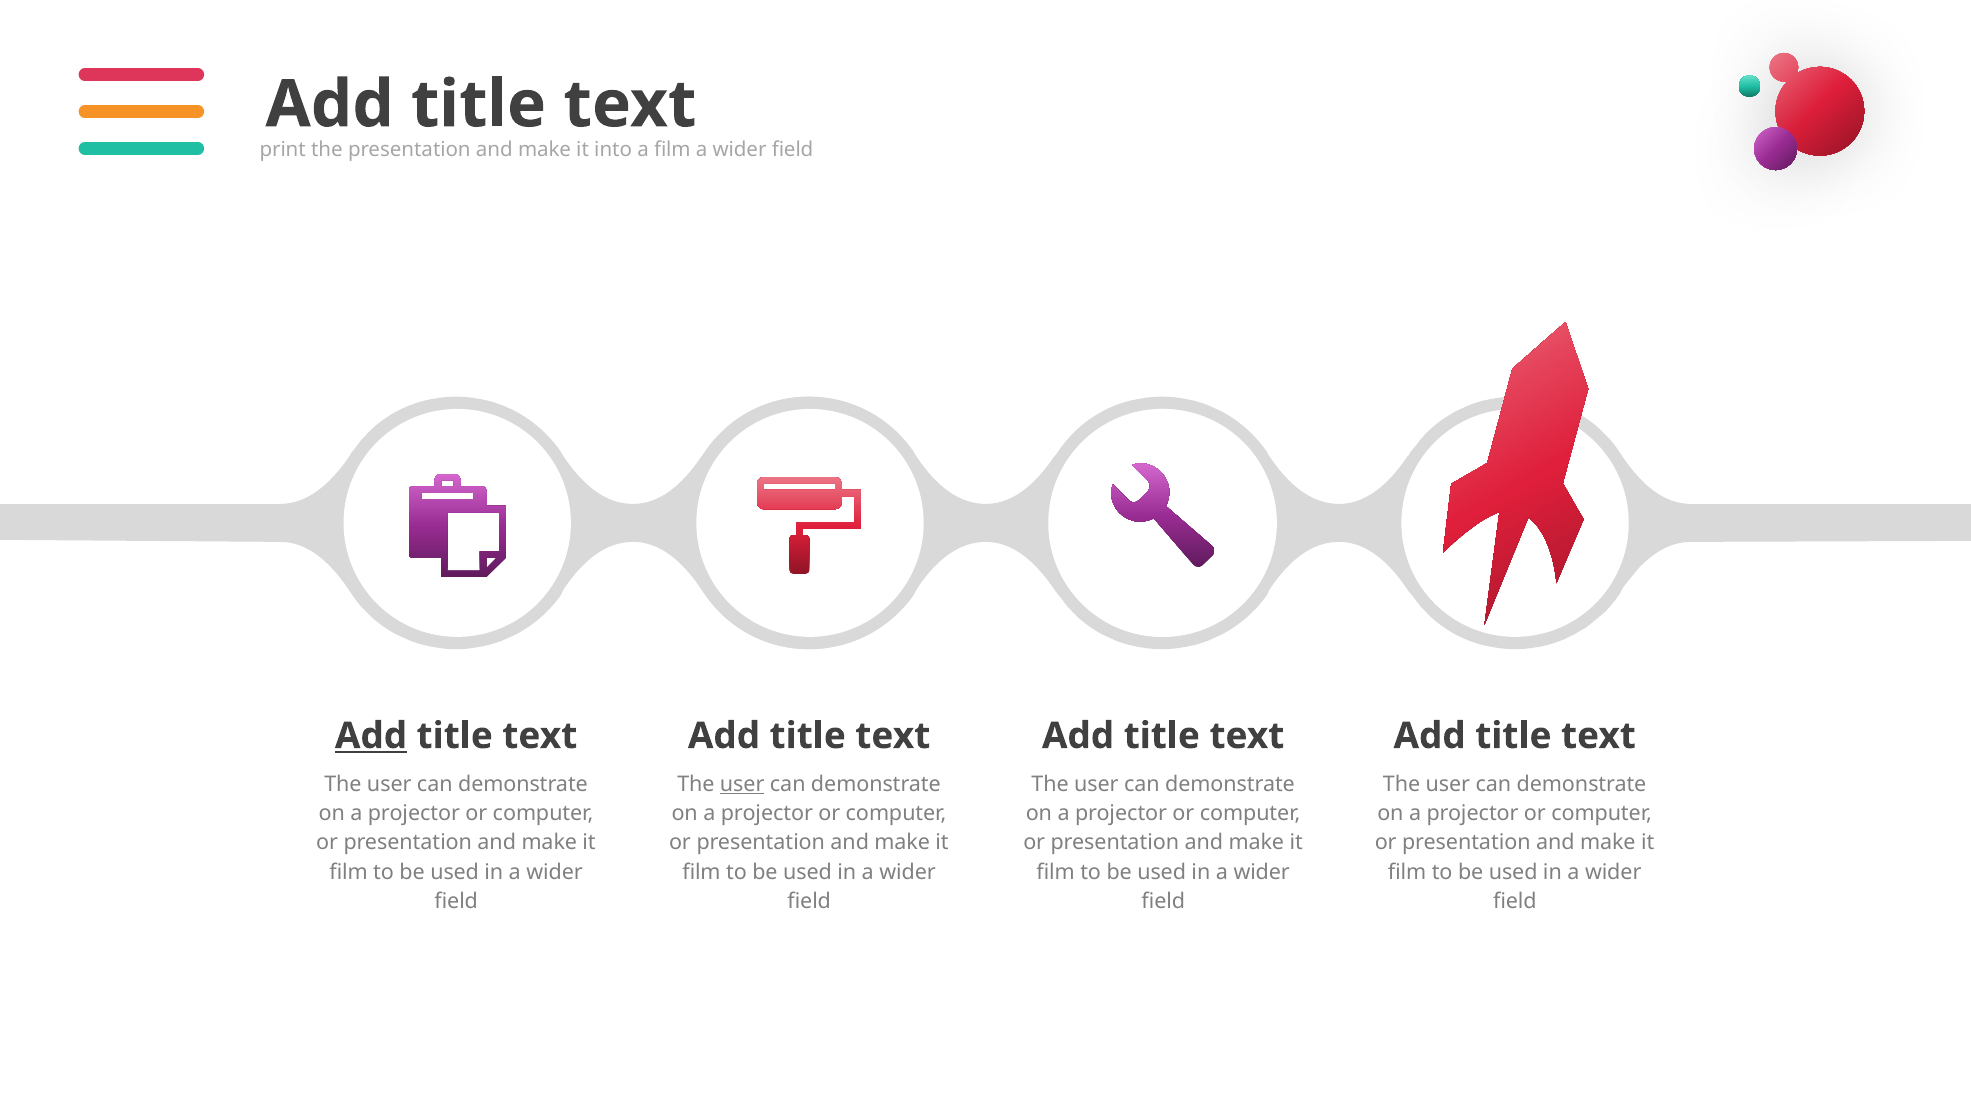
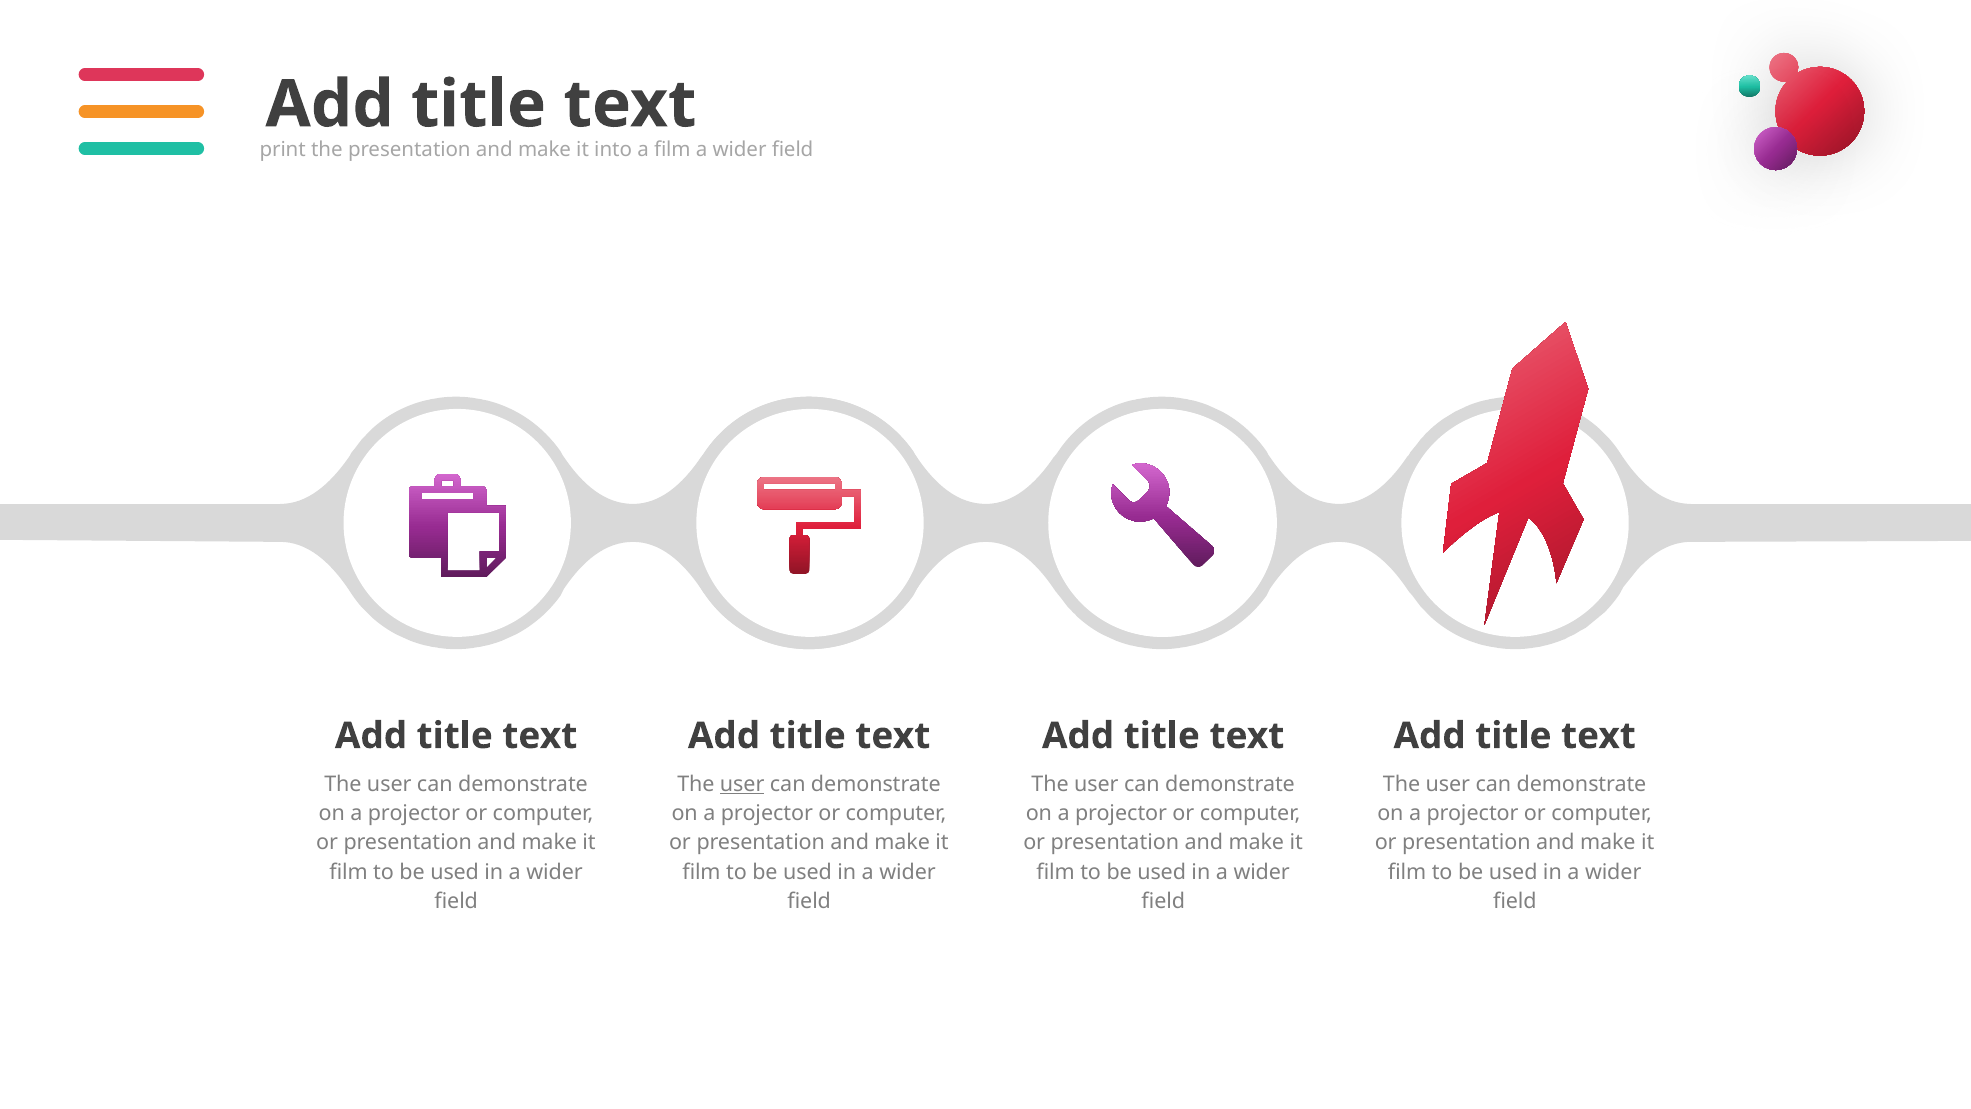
Add at (371, 736) underline: present -> none
